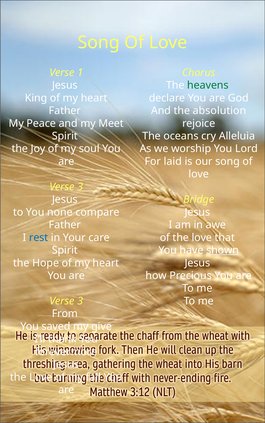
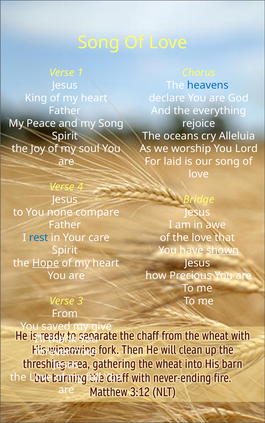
heavens colour: green -> blue
absolution: absolution -> everything
my Meet: Meet -> Song
3 at (80, 187): 3 -> 4
Hope underline: none -> present
fall: fall -> full
